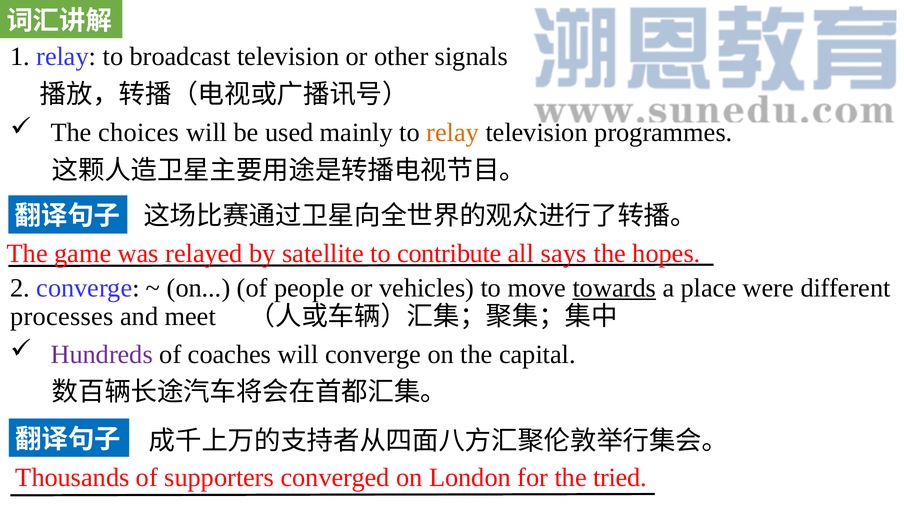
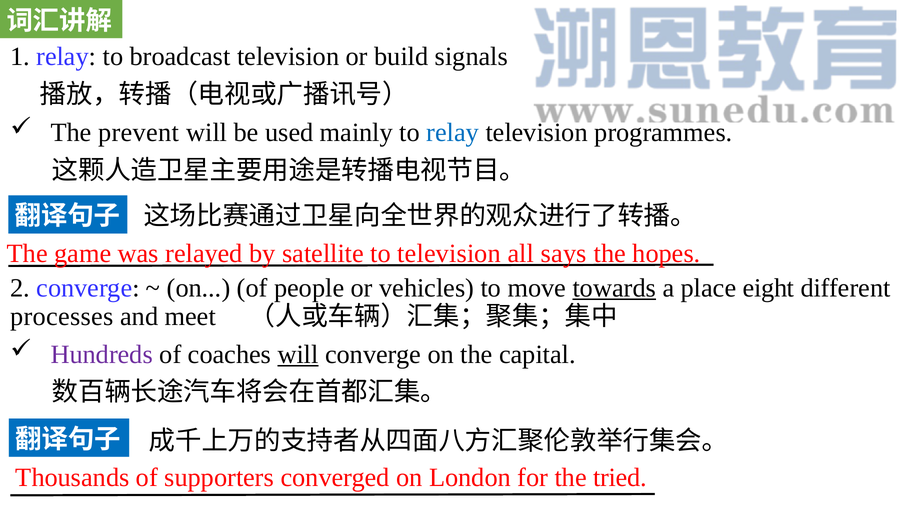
other: other -> build
choices: choices -> prevent
relay at (453, 133) colour: orange -> blue
to contribute: contribute -> television
were: were -> eight
will at (298, 355) underline: none -> present
